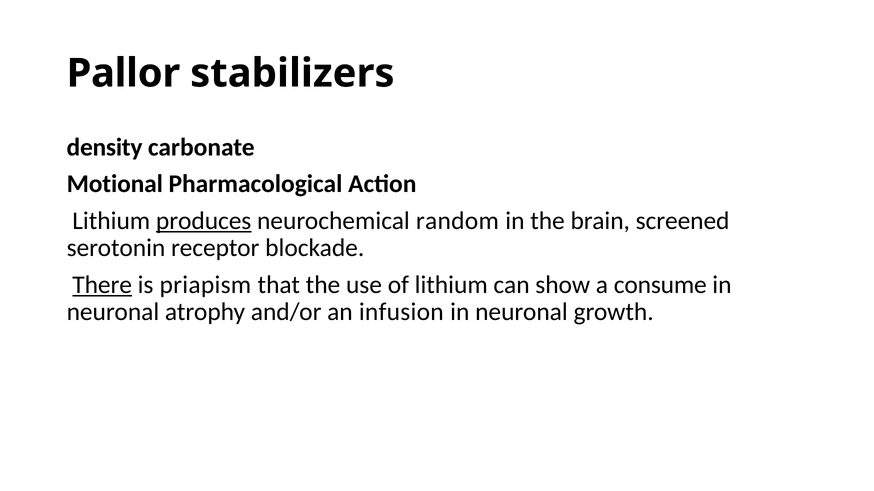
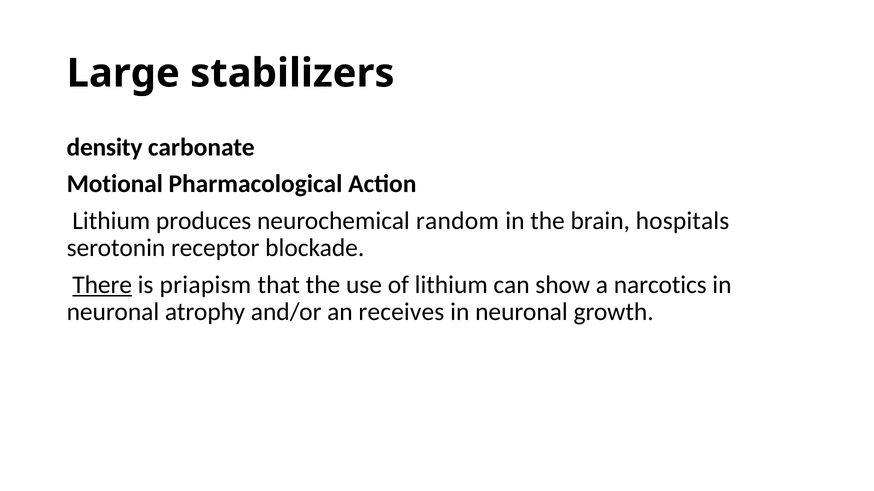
Pallor: Pallor -> Large
produces underline: present -> none
screened: screened -> hospitals
consume: consume -> narcotics
infusion: infusion -> receives
